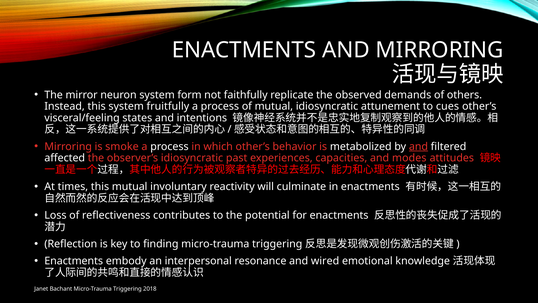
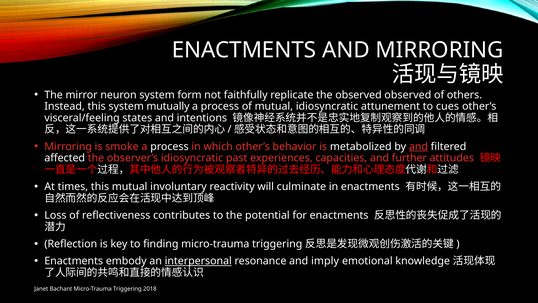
observed demands: demands -> observed
fruitfully: fruitfully -> mutually
modes: modes -> further
interpersonal underline: none -> present
wired: wired -> imply
